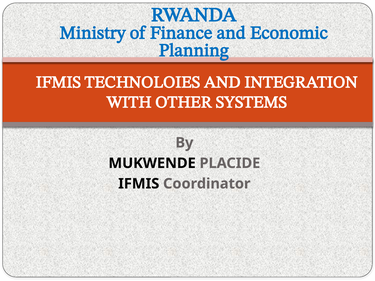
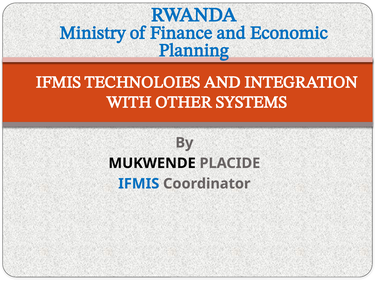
IFMIS at (139, 184) colour: black -> blue
